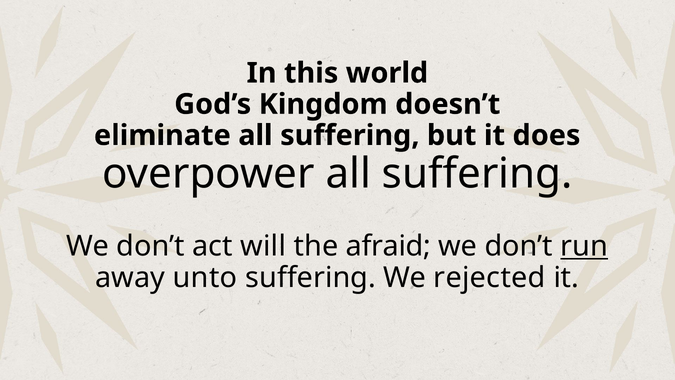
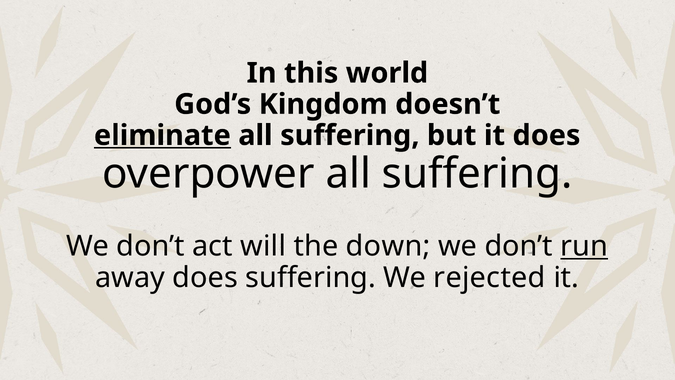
eliminate underline: none -> present
afraid: afraid -> down
away unto: unto -> does
